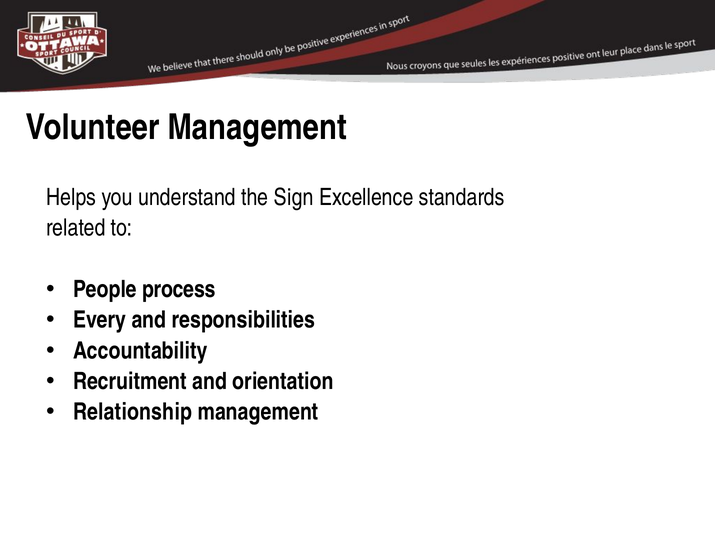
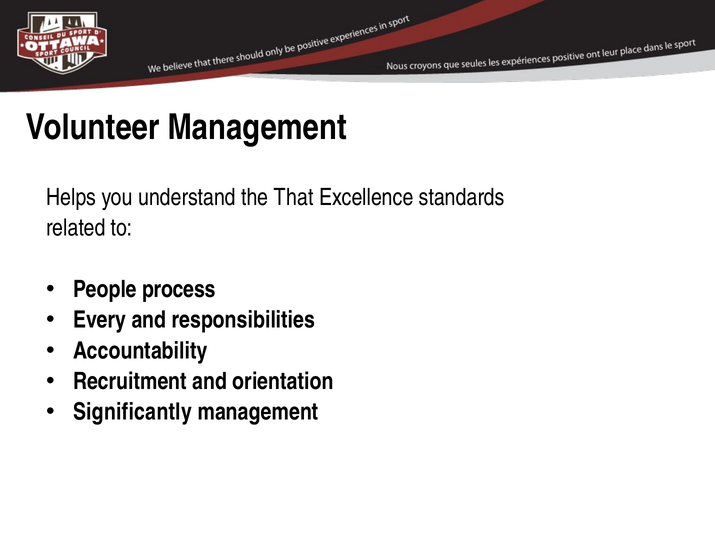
Sign: Sign -> That
Relationship: Relationship -> Significantly
